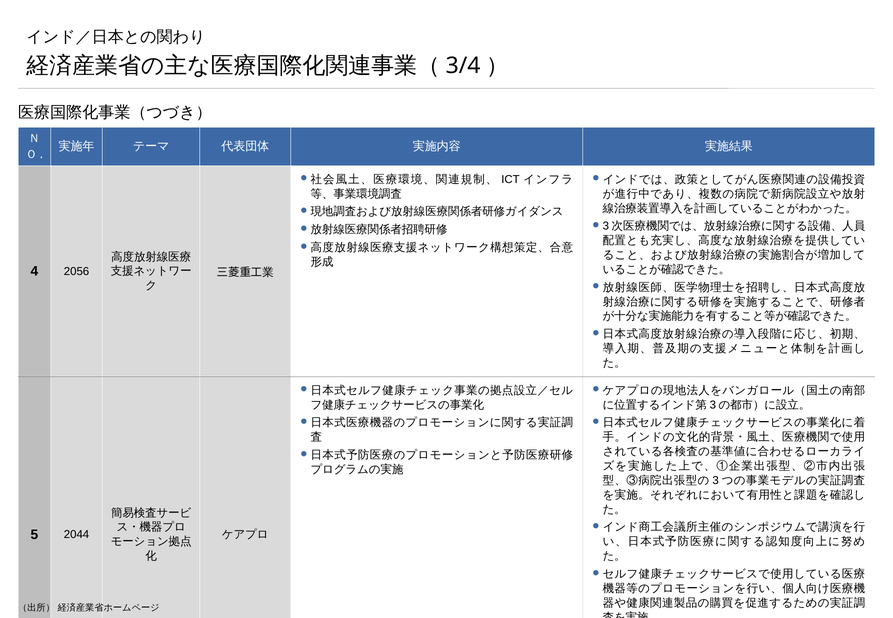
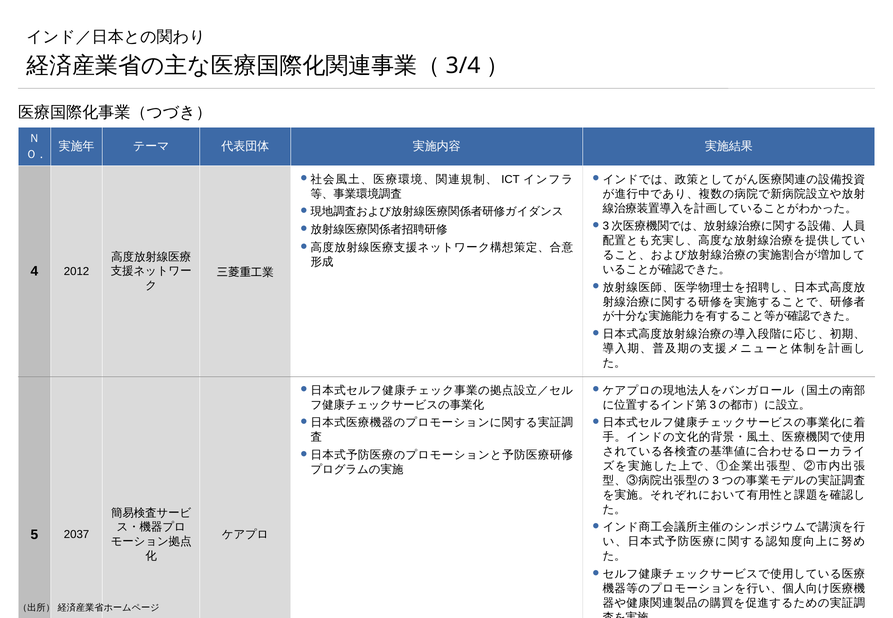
2056: 2056 -> 2012
2044: 2044 -> 2037
